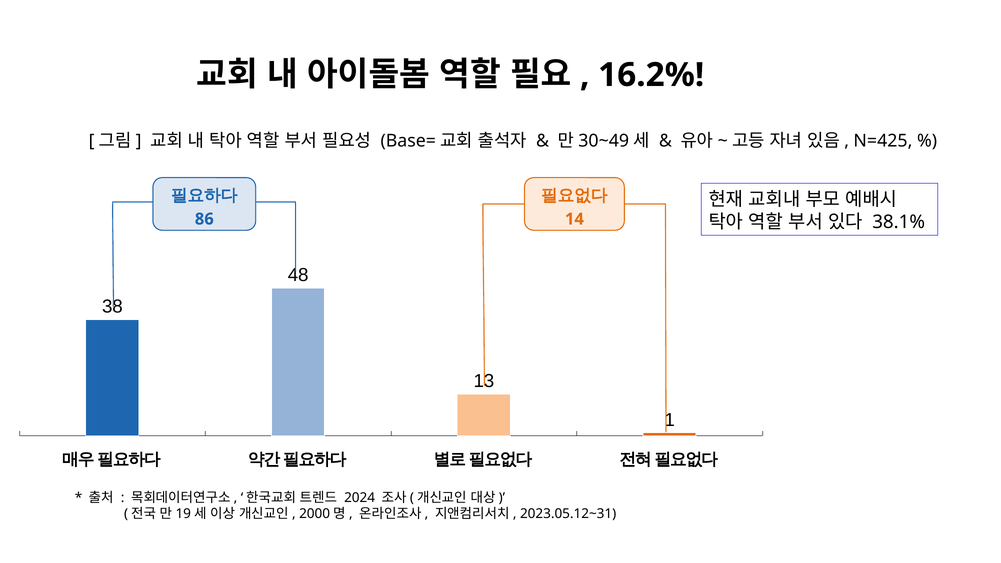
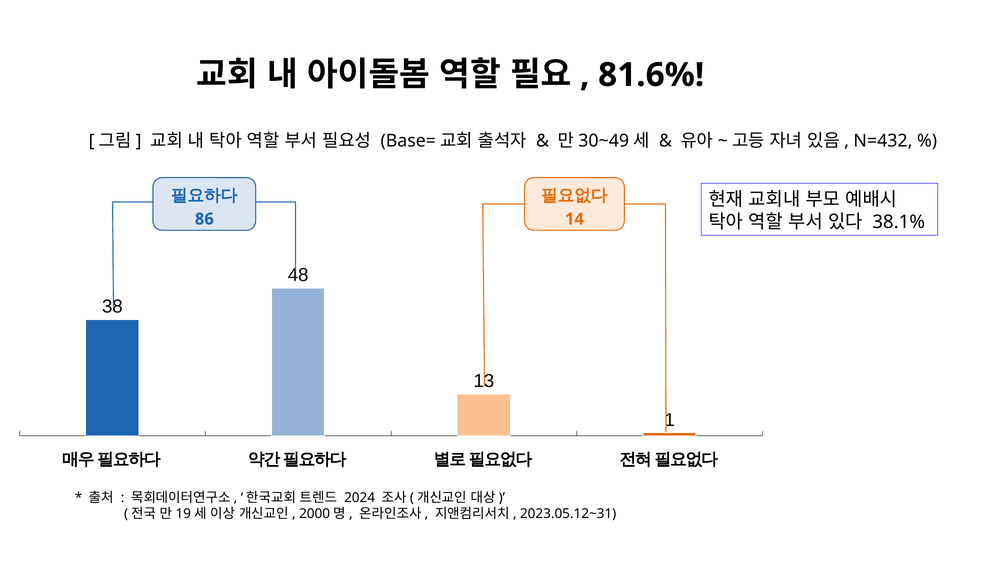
16.2%: 16.2% -> 81.6%
N=425: N=425 -> N=432
